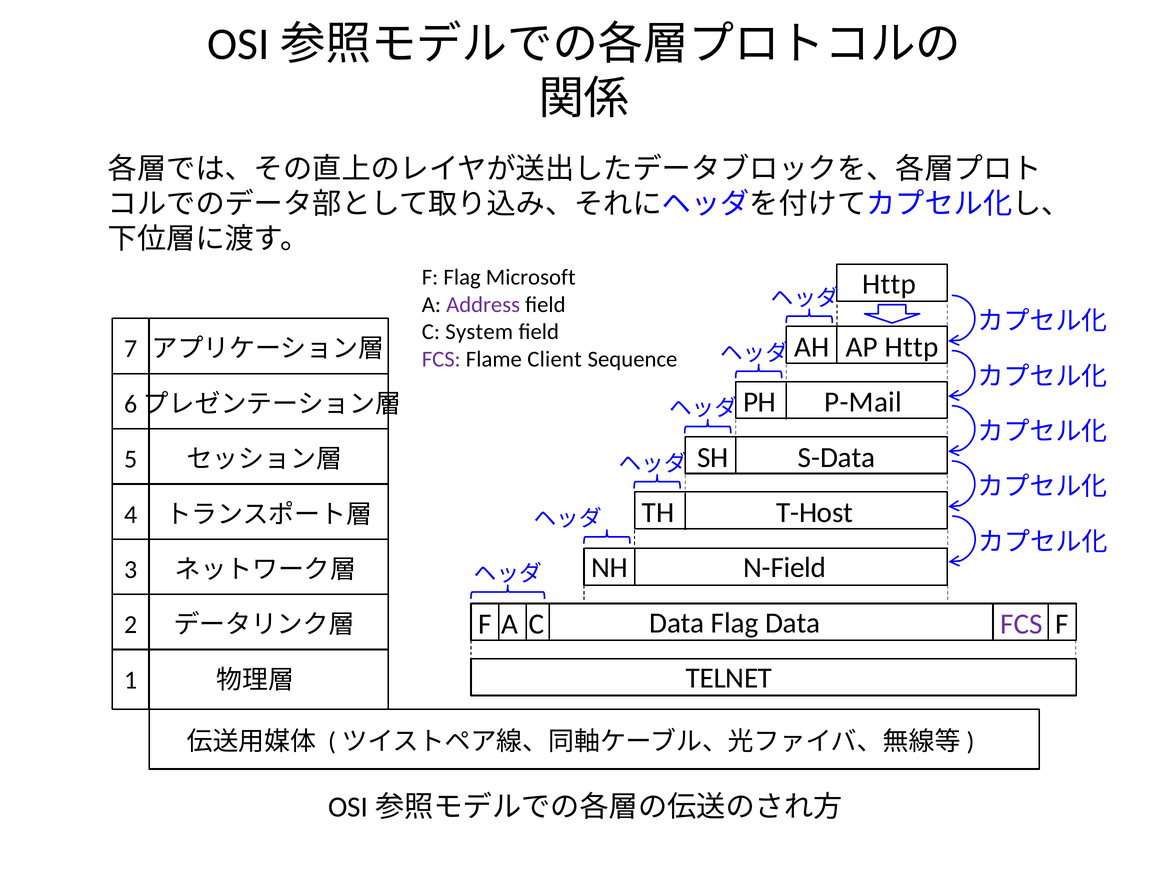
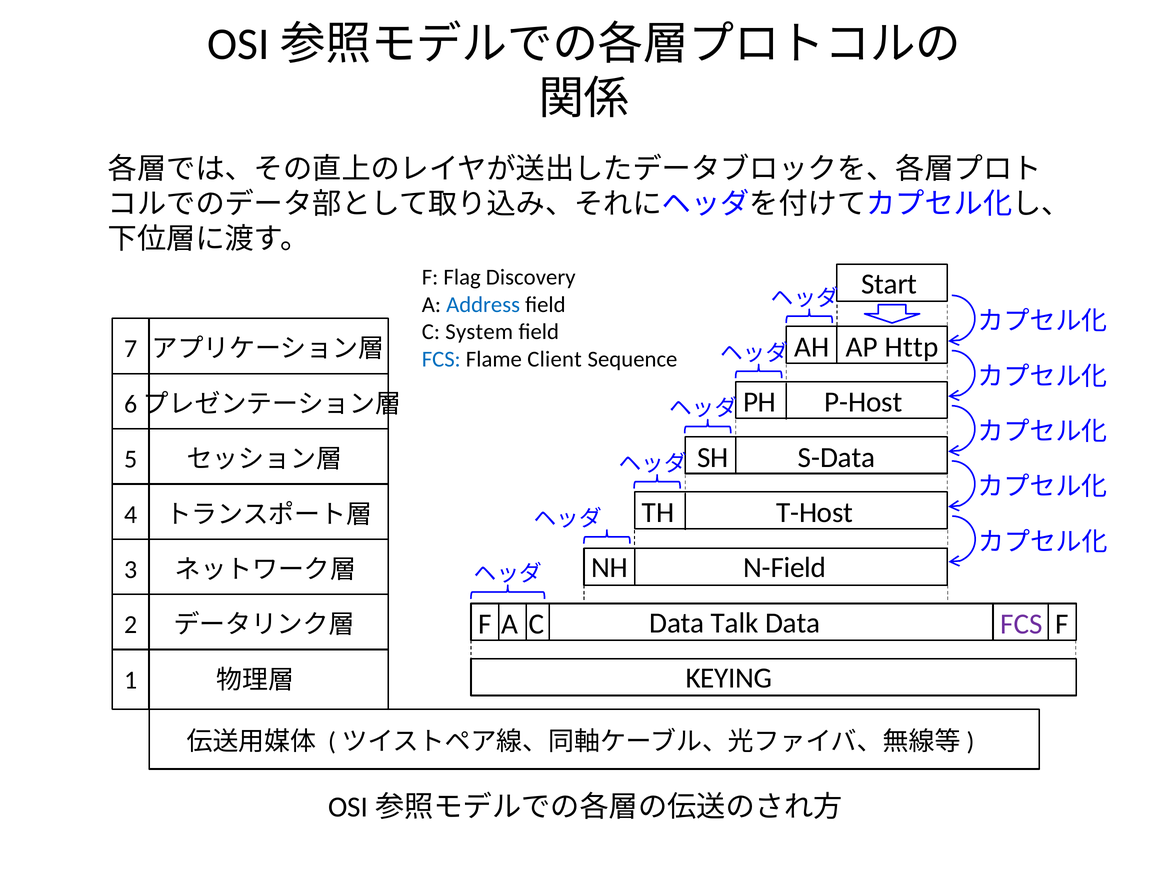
Microsoft: Microsoft -> Discovery
Http at (889, 284): Http -> Start
Address colour: purple -> blue
FCS at (441, 359) colour: purple -> blue
P-Mail: P-Mail -> P-Host
Data Flag: Flag -> Talk
TELNET: TELNET -> KEYING
